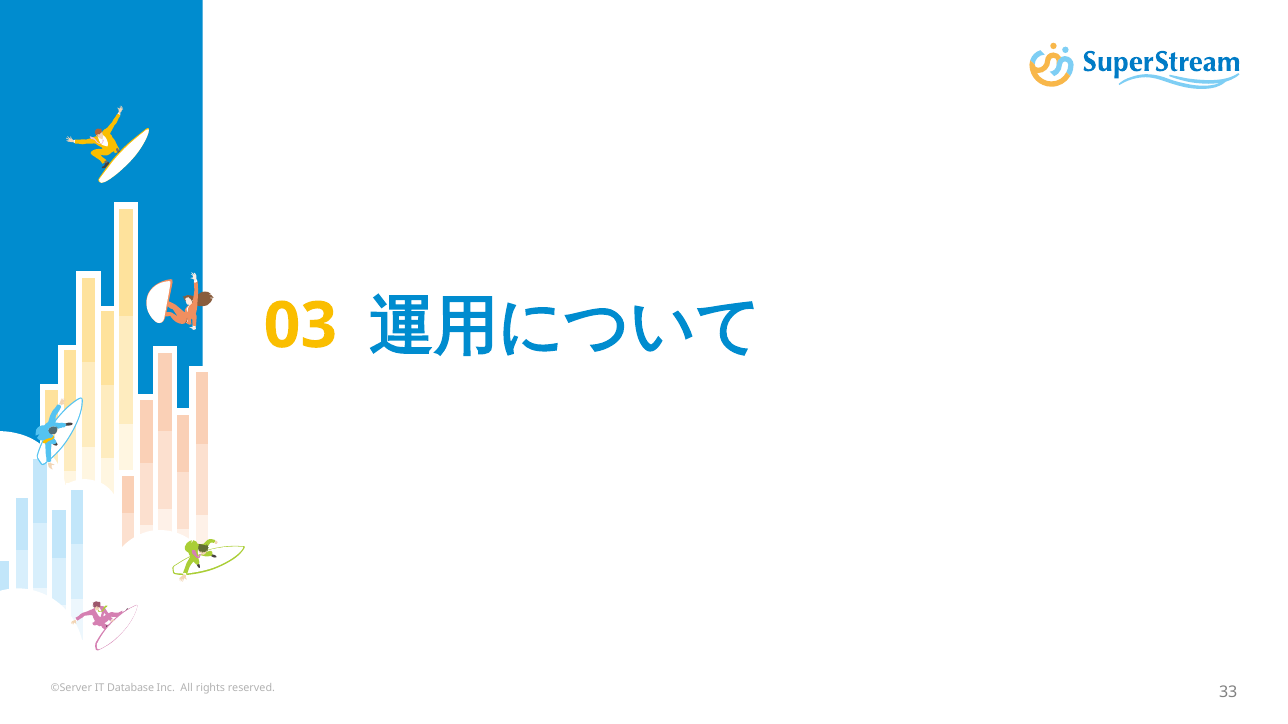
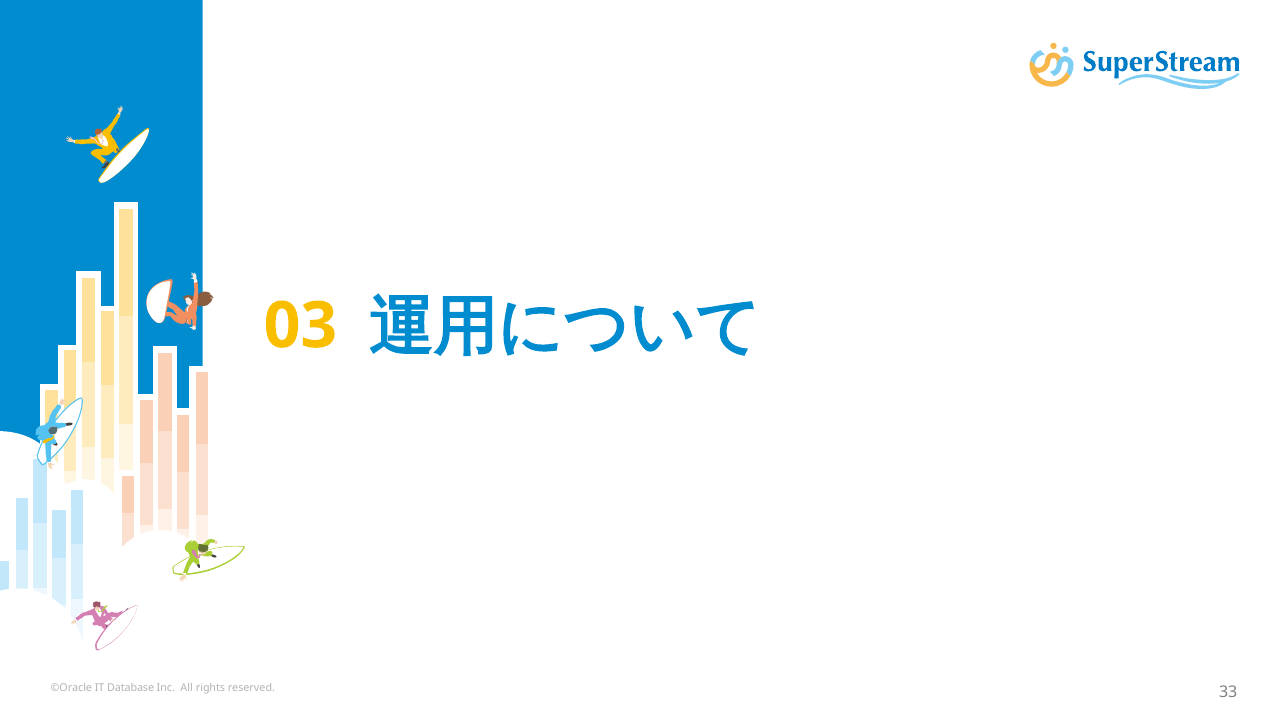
©Server: ©Server -> ©Oracle
